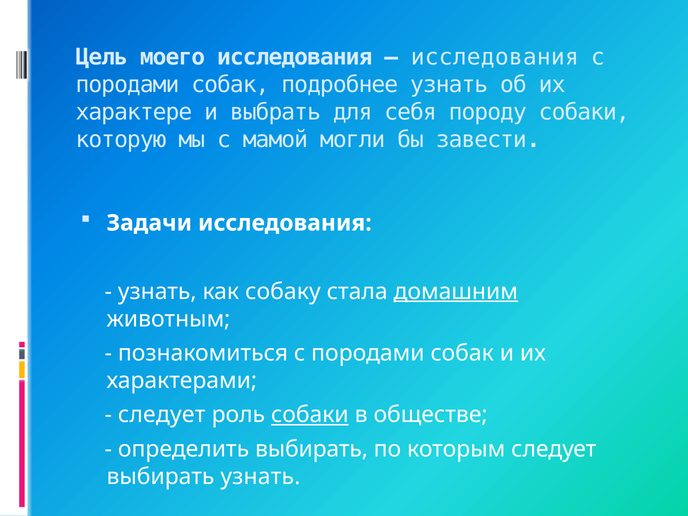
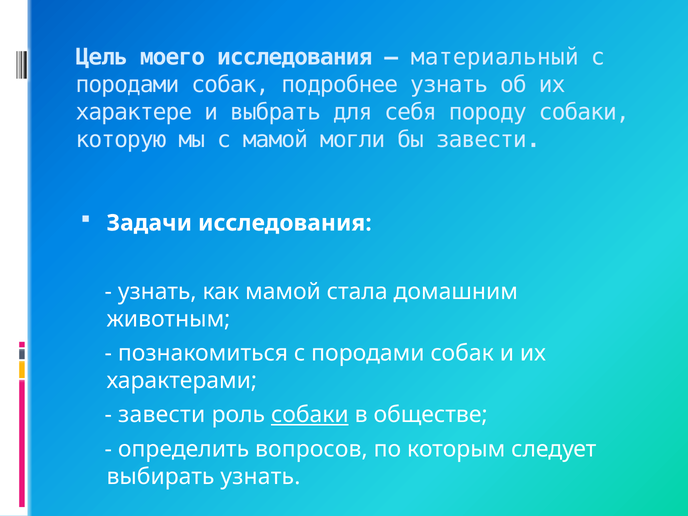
исследования at (495, 57): исследования -> материальный
как собаку: собаку -> мамой
домашним underline: present -> none
следует at (162, 415): следует -> завести
определить выбирать: выбирать -> вопросов
